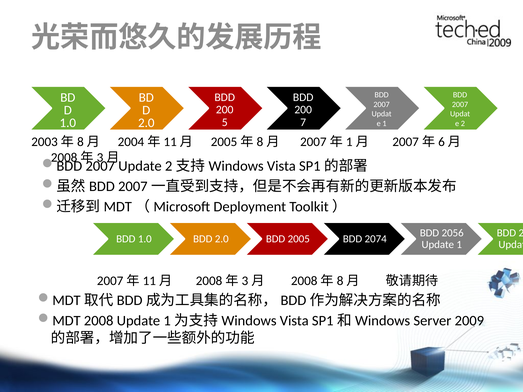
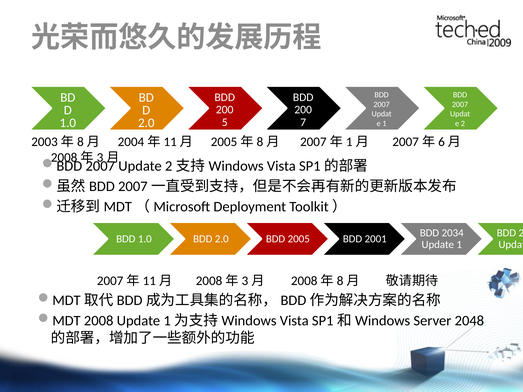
2056: 2056 -> 2034
2074: 2074 -> 2001
2009: 2009 -> 2048
